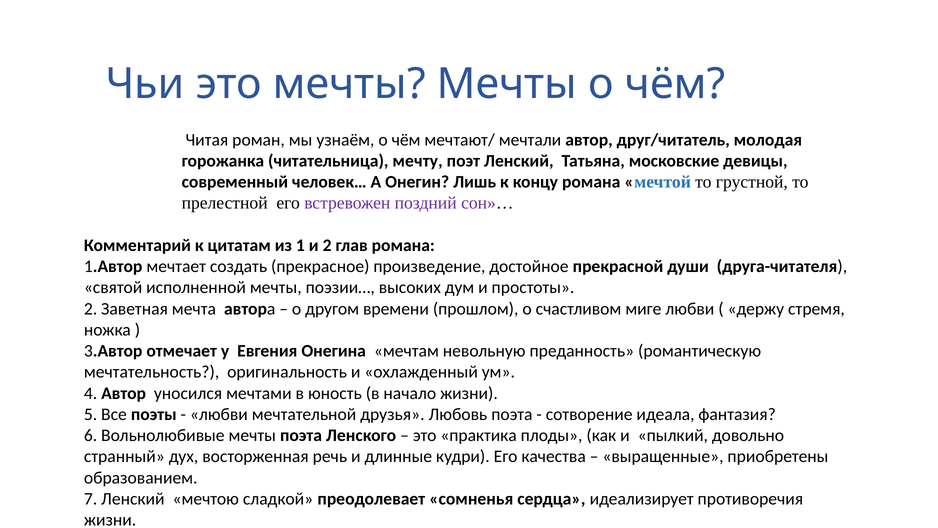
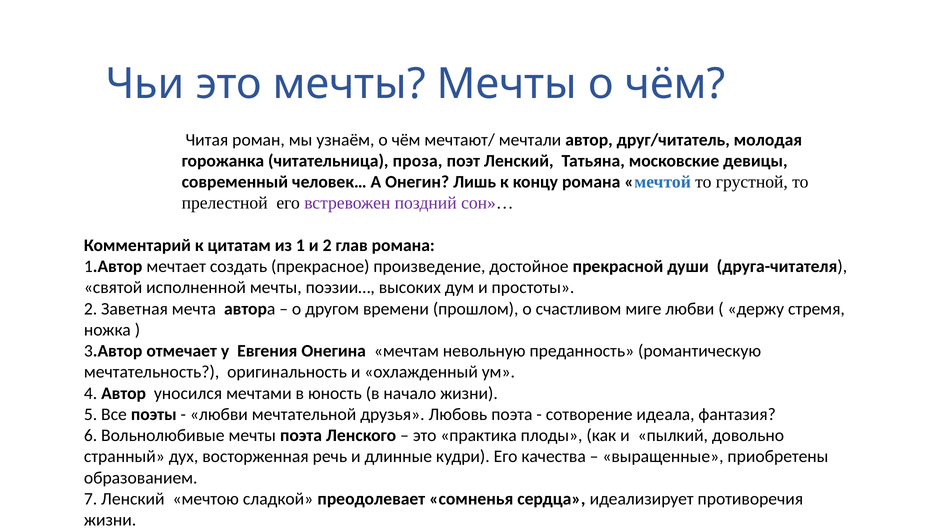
мечту: мечту -> проза
